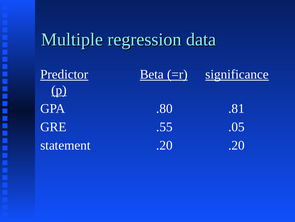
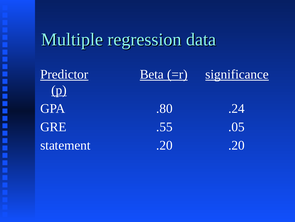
.81: .81 -> .24
